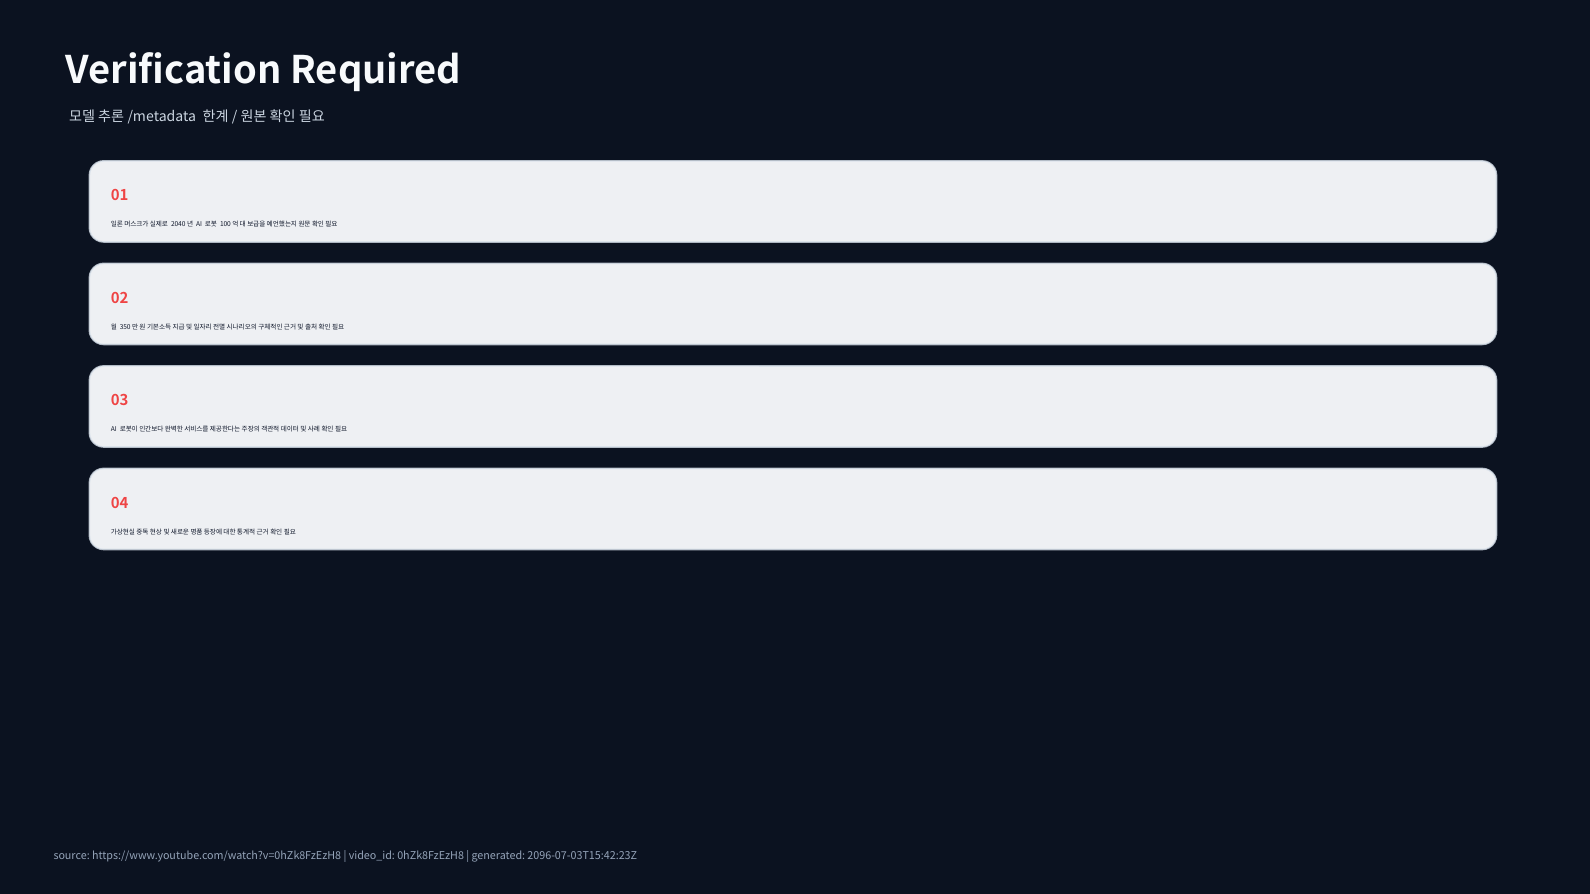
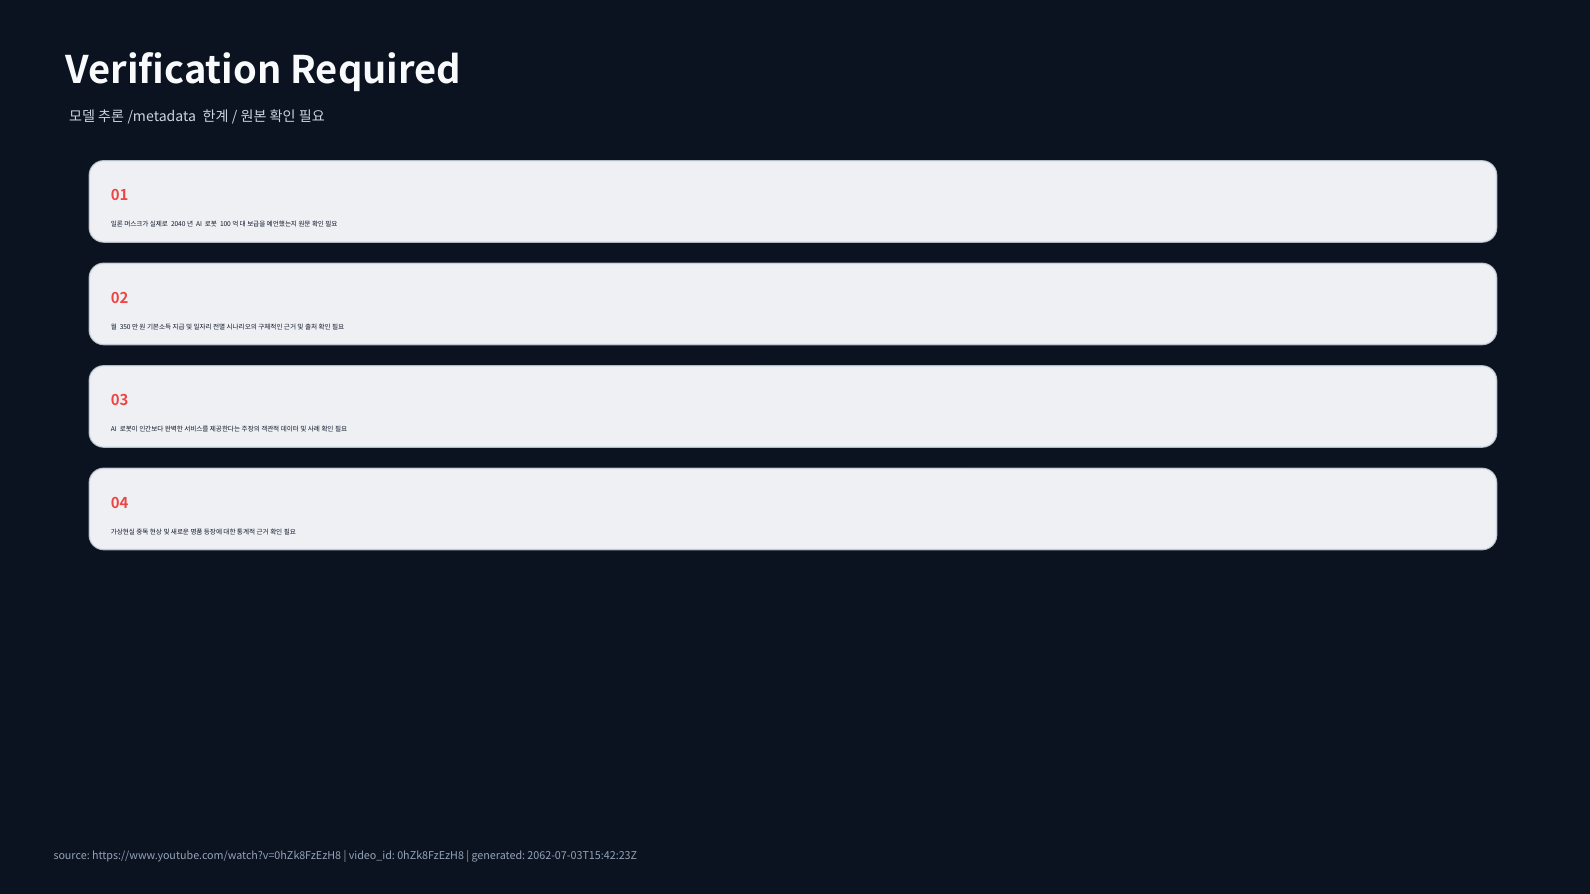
2096-07-03T15:42:23Z: 2096-07-03T15:42:23Z -> 2062-07-03T15:42:23Z
